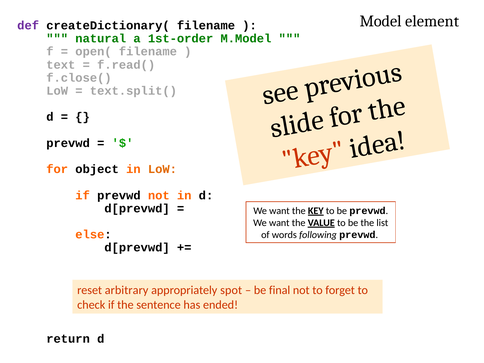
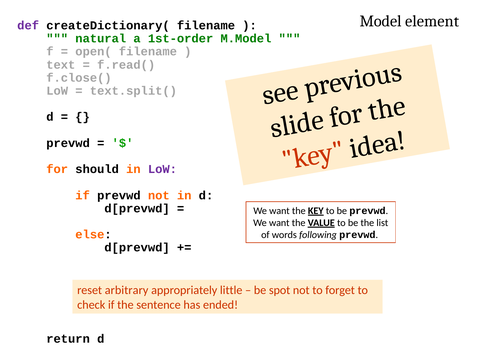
object: object -> should
LoW at (162, 169) colour: orange -> purple
spot: spot -> little
final: final -> spot
